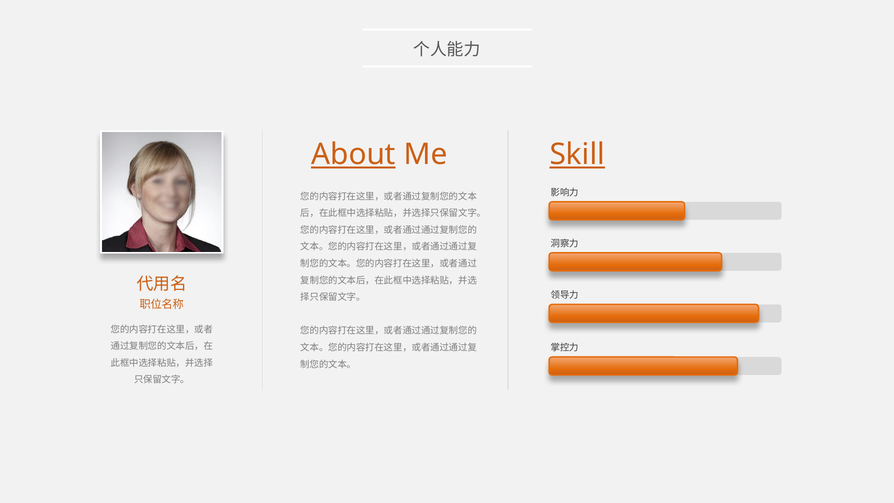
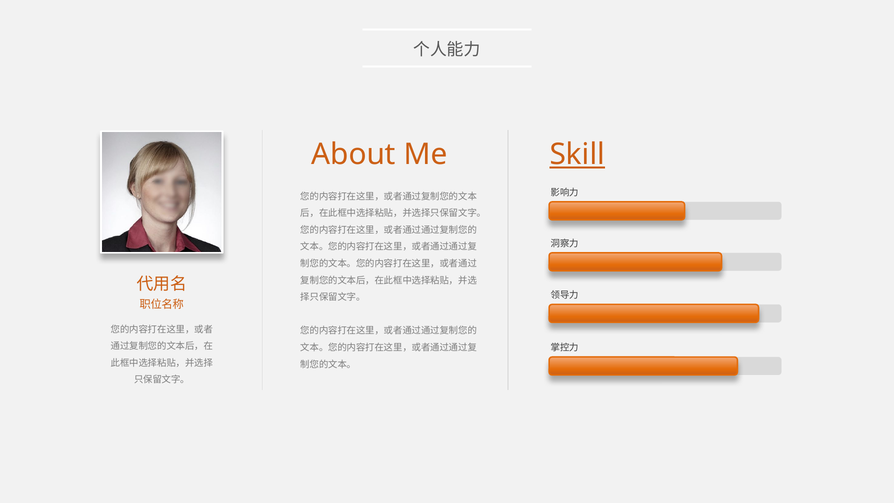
About underline: present -> none
